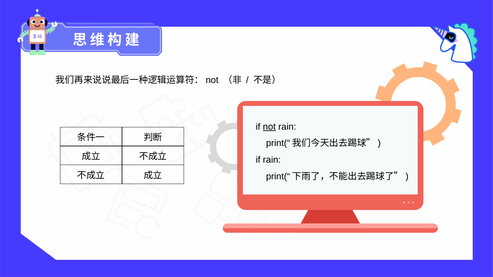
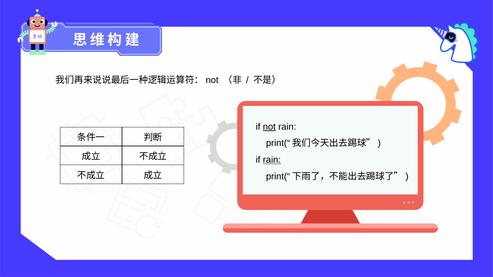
rain at (272, 160) underline: none -> present
